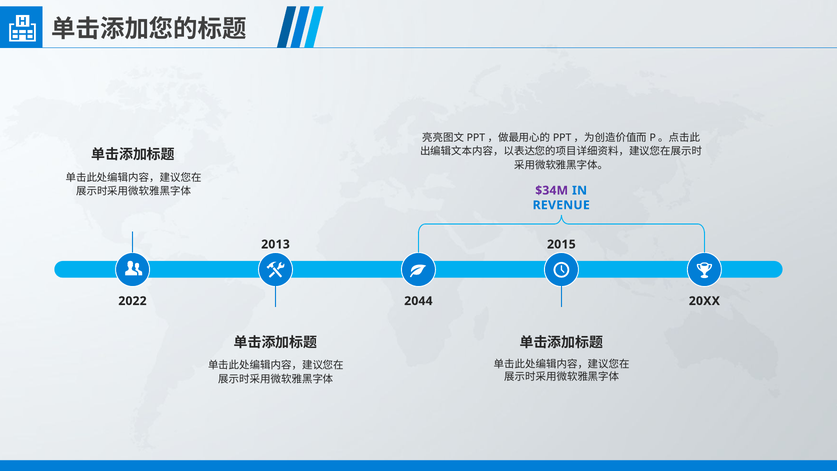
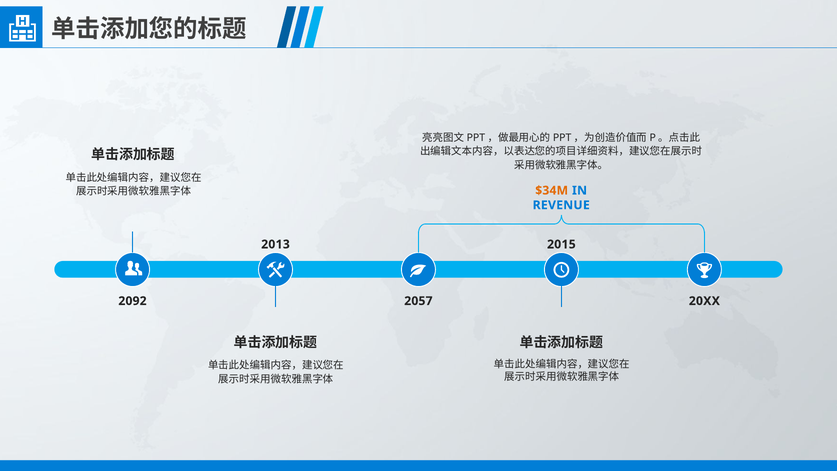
$34M colour: purple -> orange
2022: 2022 -> 2092
2044: 2044 -> 2057
